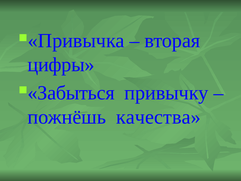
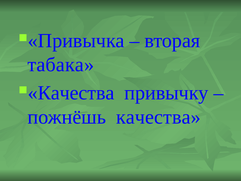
цифры: цифры -> табака
Забыться at (71, 93): Забыться -> Качества
